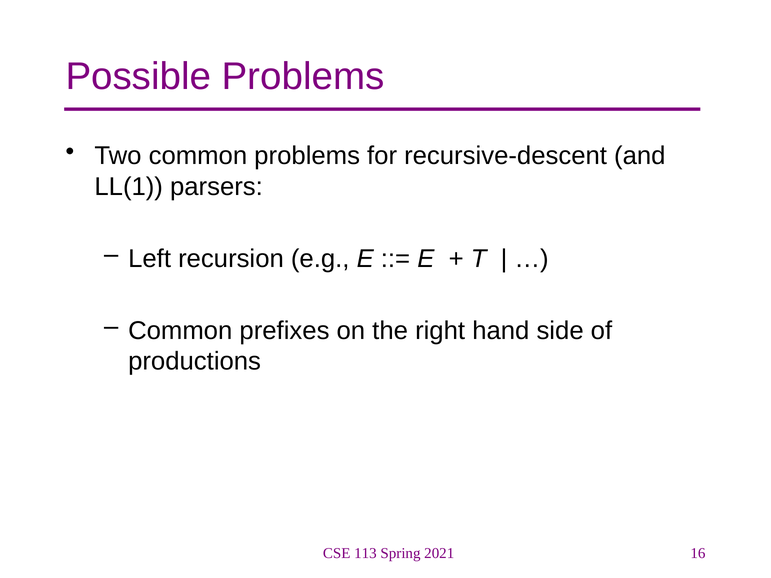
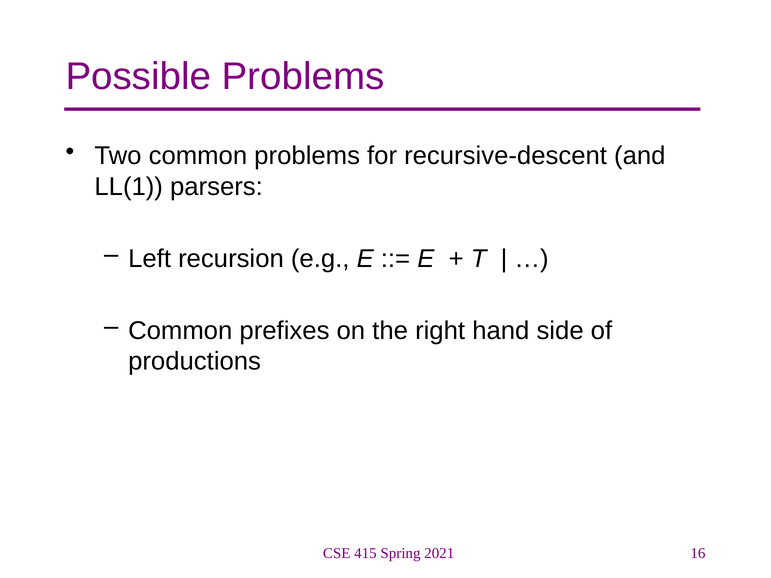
113: 113 -> 415
